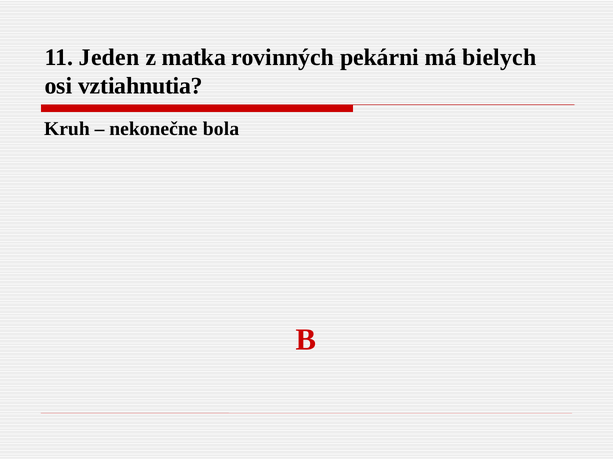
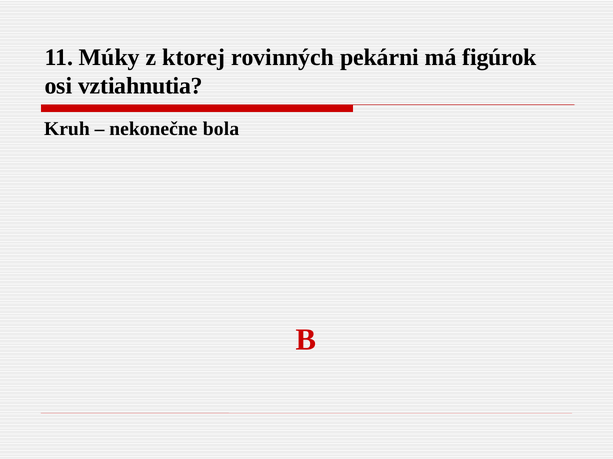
Jeden: Jeden -> Múky
matka: matka -> ktorej
bielych: bielych -> figúrok
